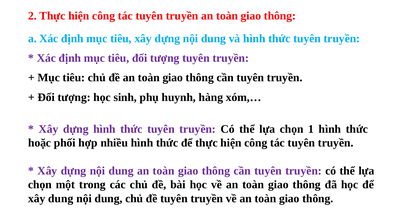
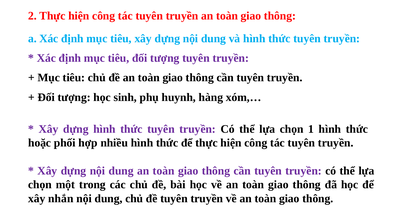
xây dung: dung -> nhắn
